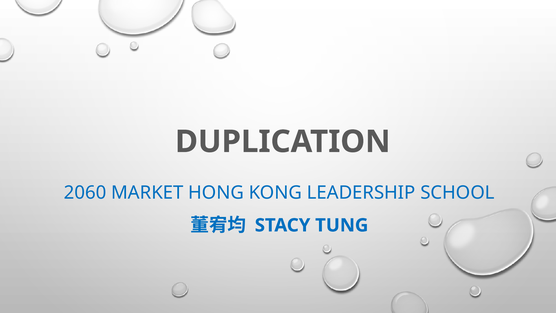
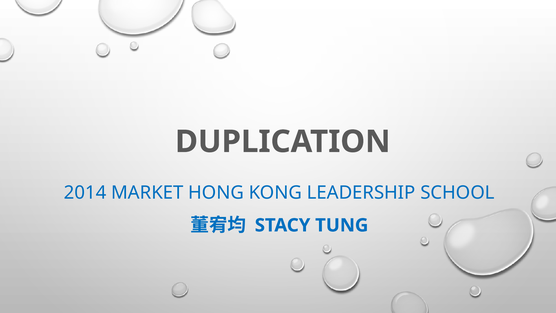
2060: 2060 -> 2014
